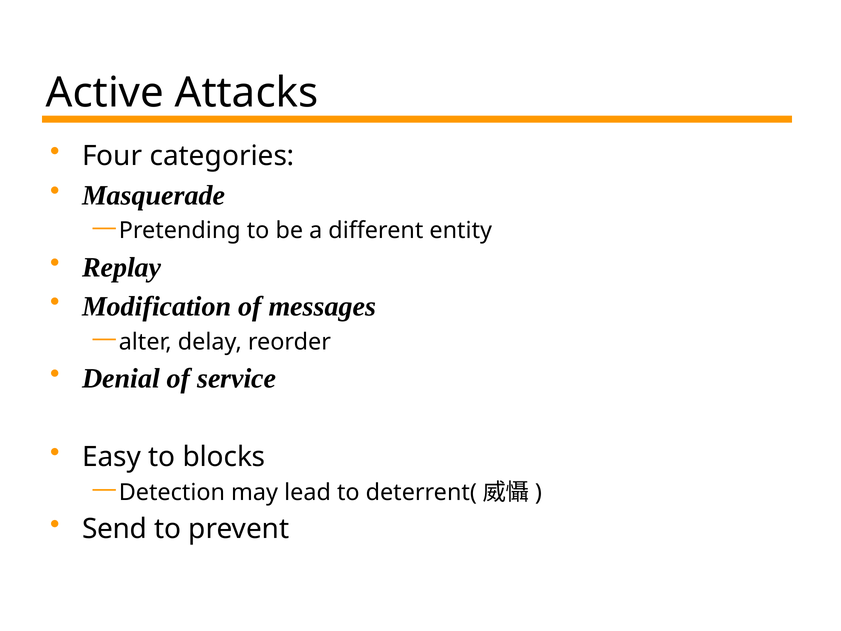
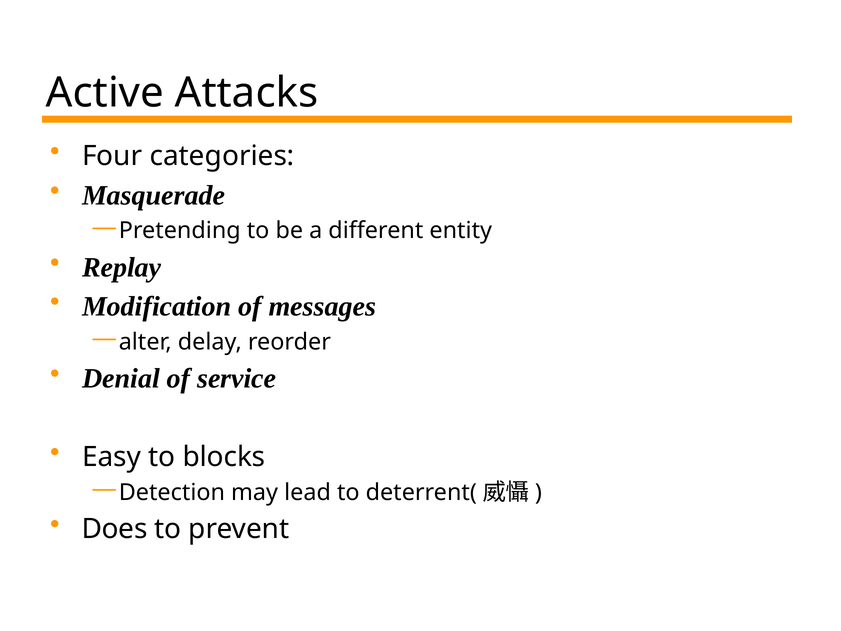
Send: Send -> Does
